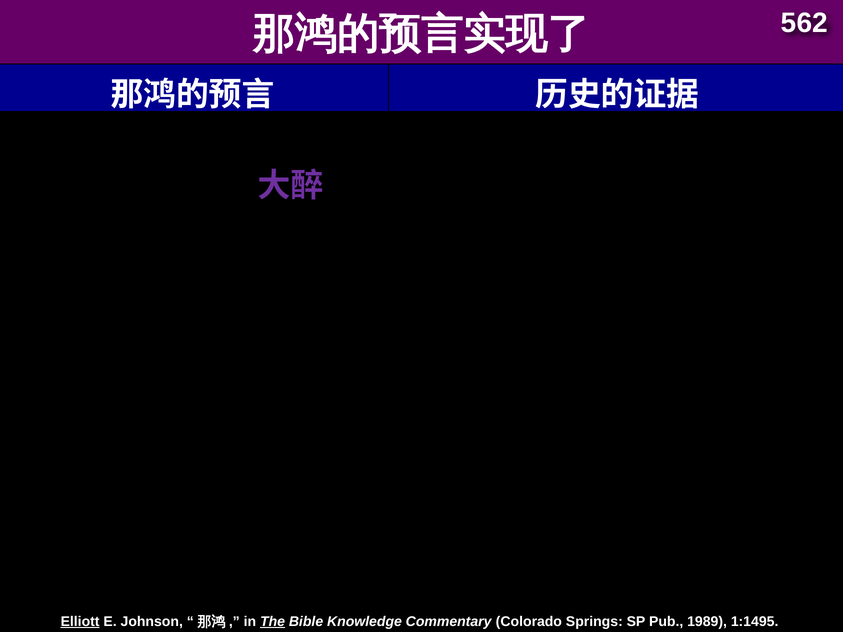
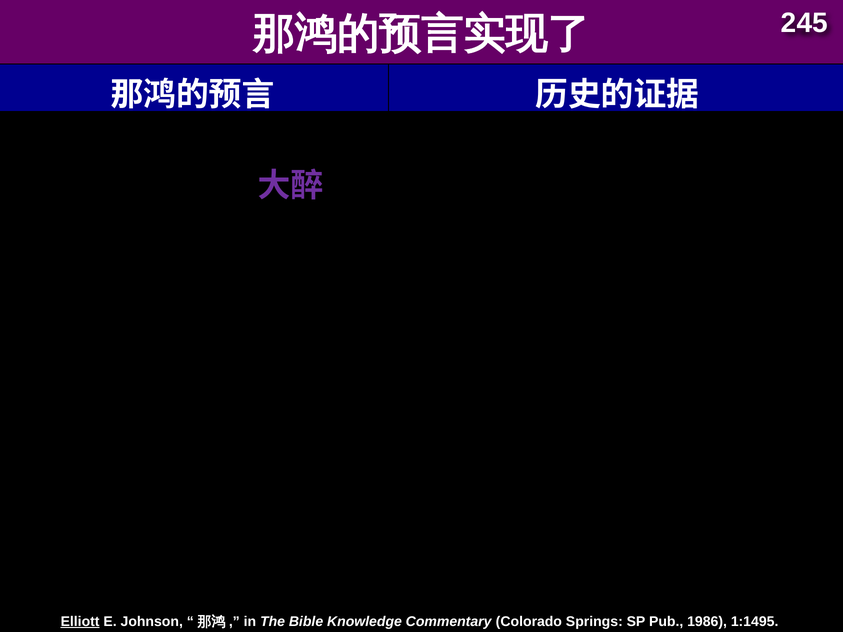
562: 562 -> 245
The underline: present -> none
1989: 1989 -> 1986
